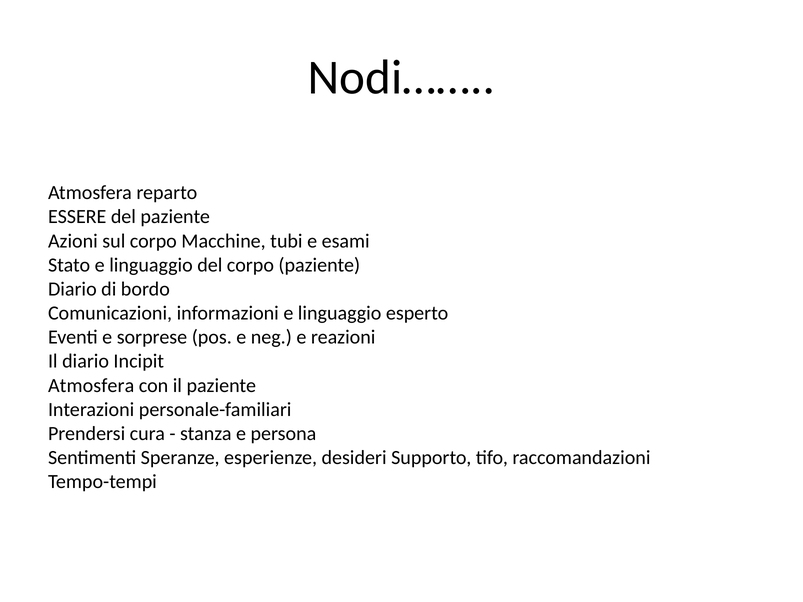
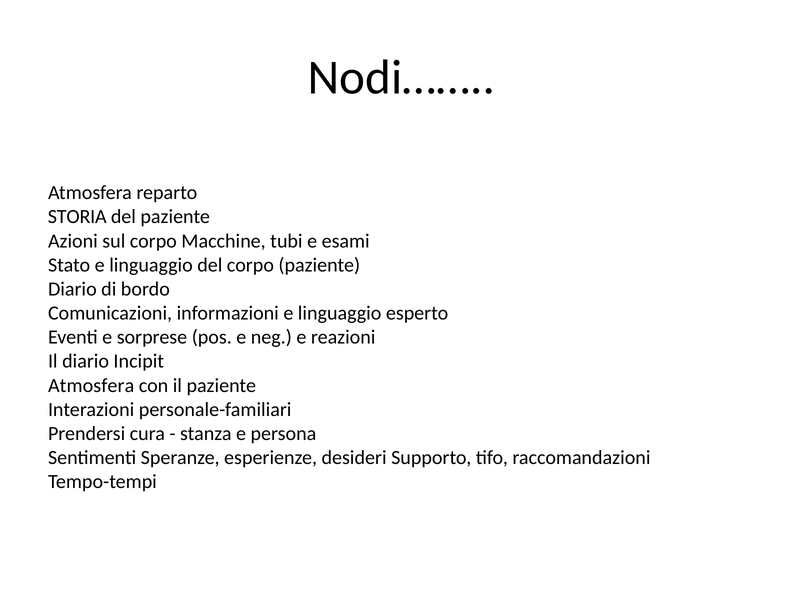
ESSERE: ESSERE -> STORIA
